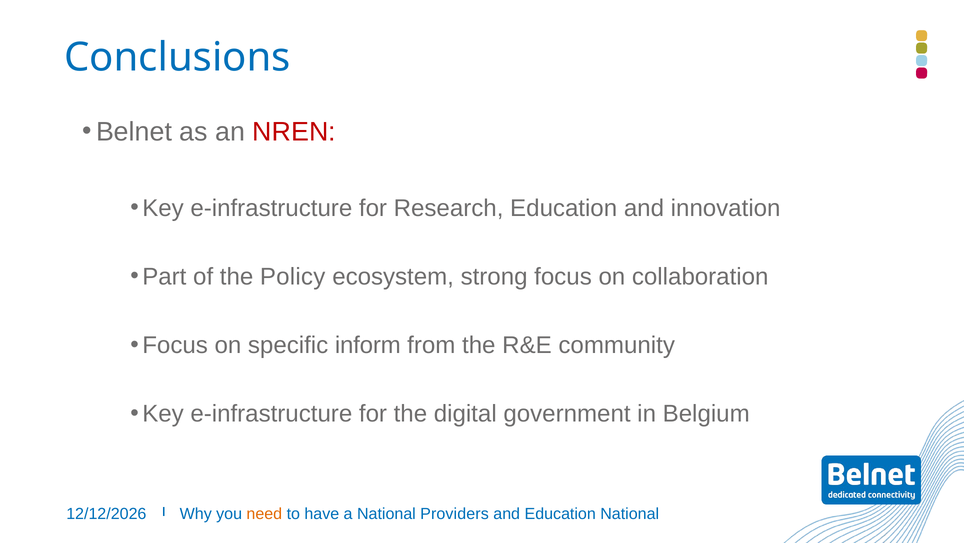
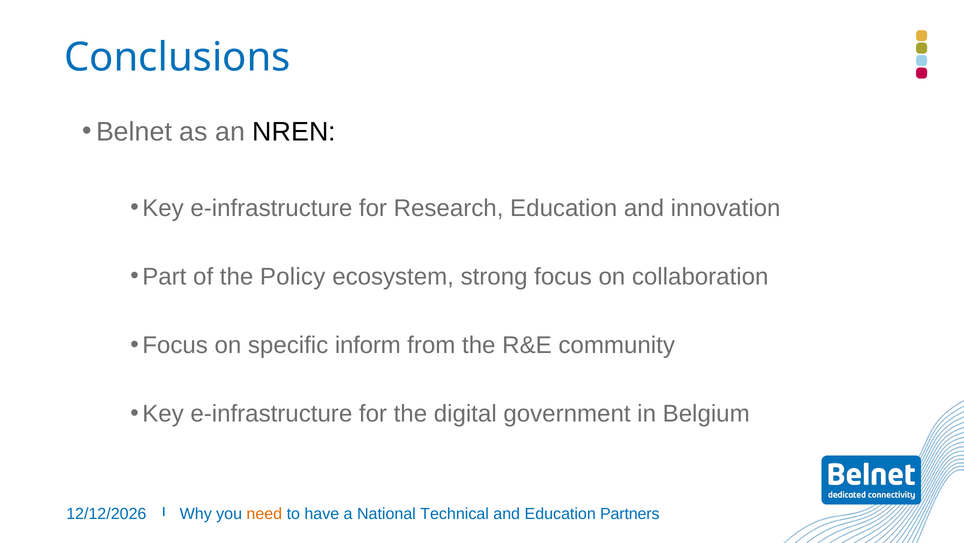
NREN colour: red -> black
Providers: Providers -> Technical
Education National: National -> Partners
